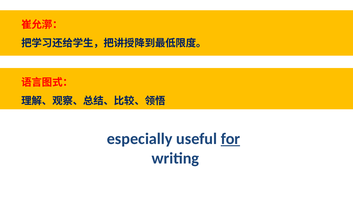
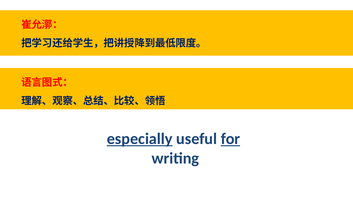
especially underline: none -> present
